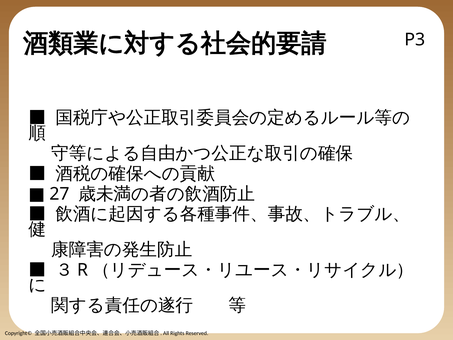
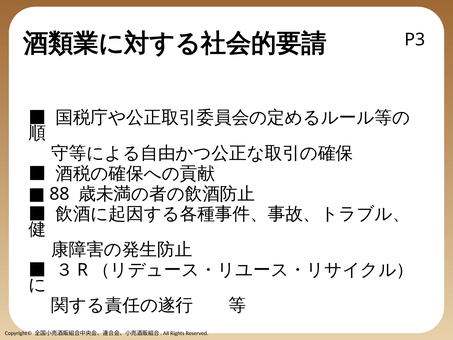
27: 27 -> 88
